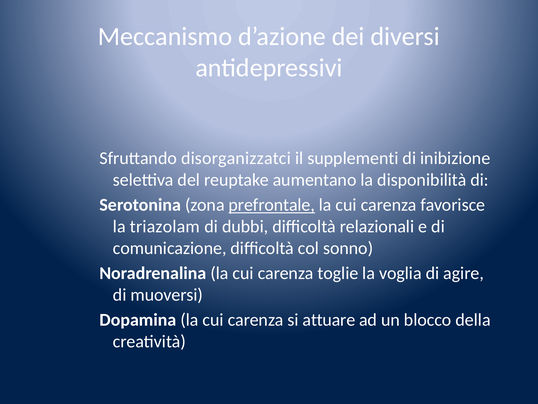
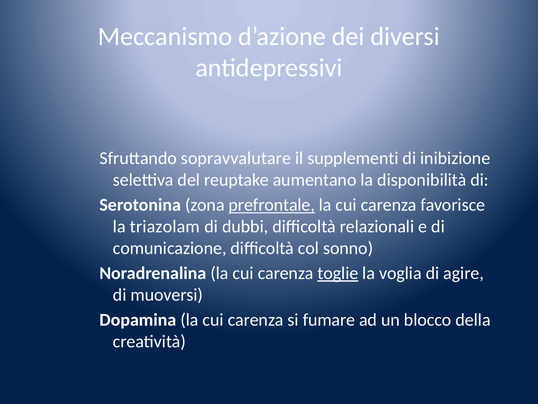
disorganizzatci: disorganizzatci -> sopravvalutare
toglie underline: none -> present
attuare: attuare -> fumare
